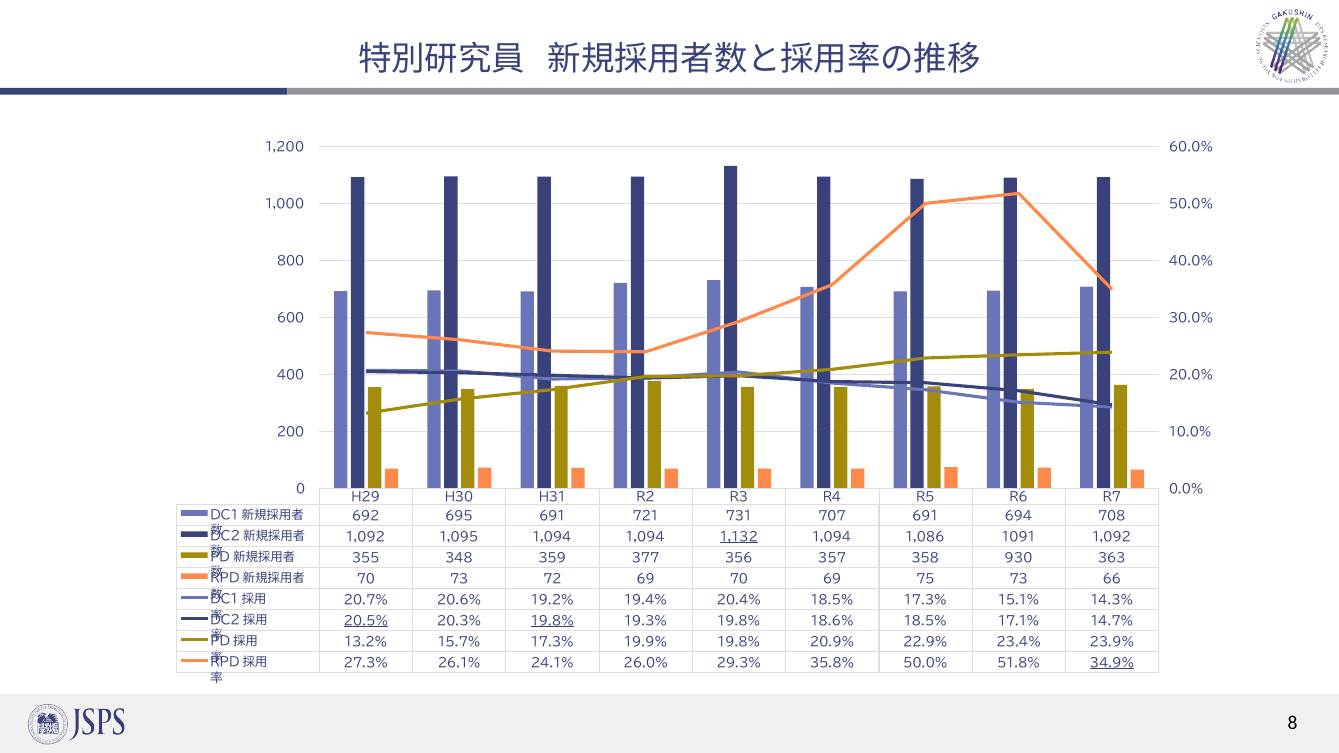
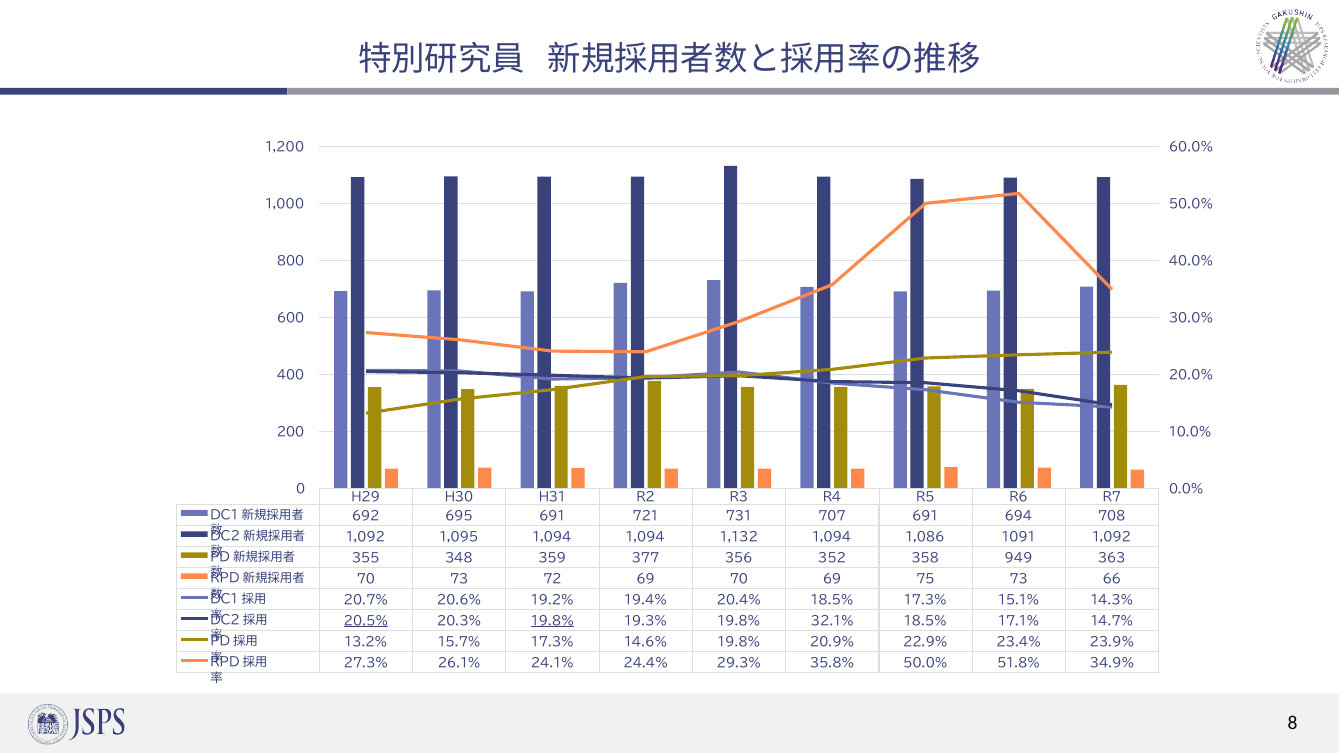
1,132 underline: present -> none
357: 357 -> 352
930: 930 -> 949
18.6%: 18.6% -> 32.1%
19.9%: 19.9% -> 14.6%
26.0%: 26.0% -> 24.4%
34.9% underline: present -> none
